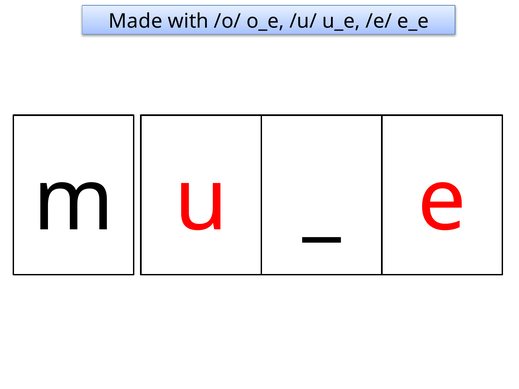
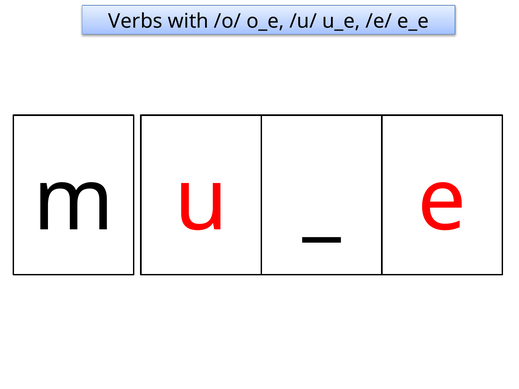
Made: Made -> Verbs
